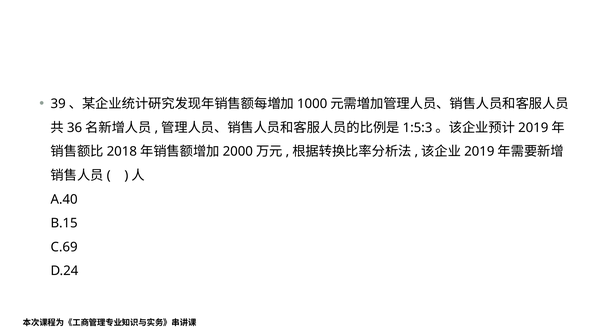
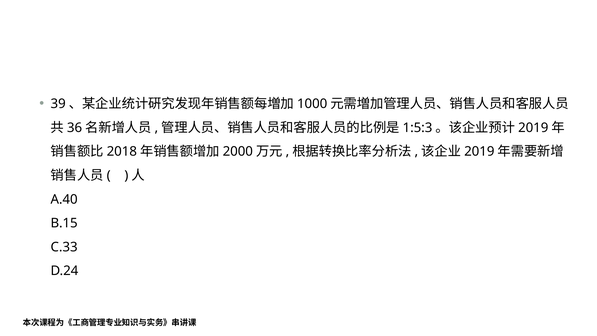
C.69: C.69 -> C.33
